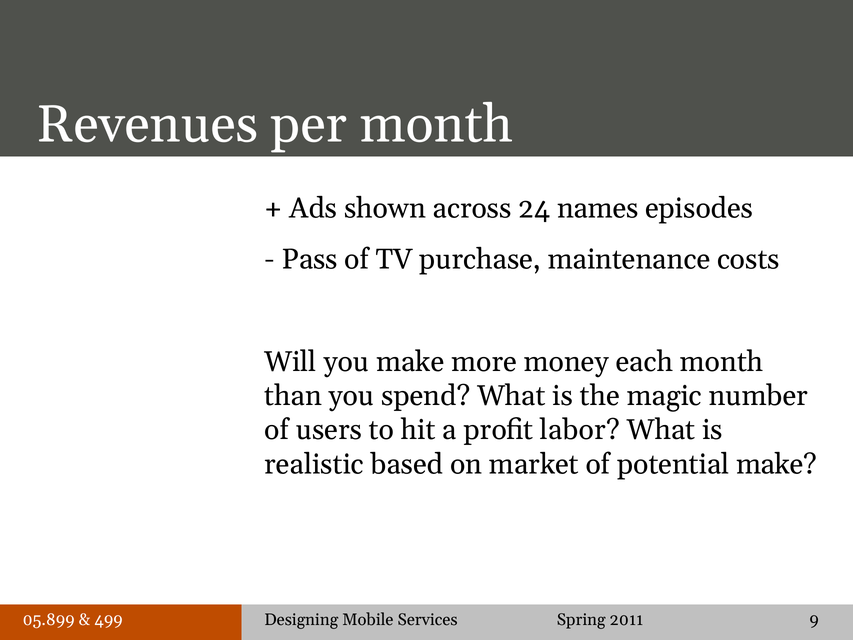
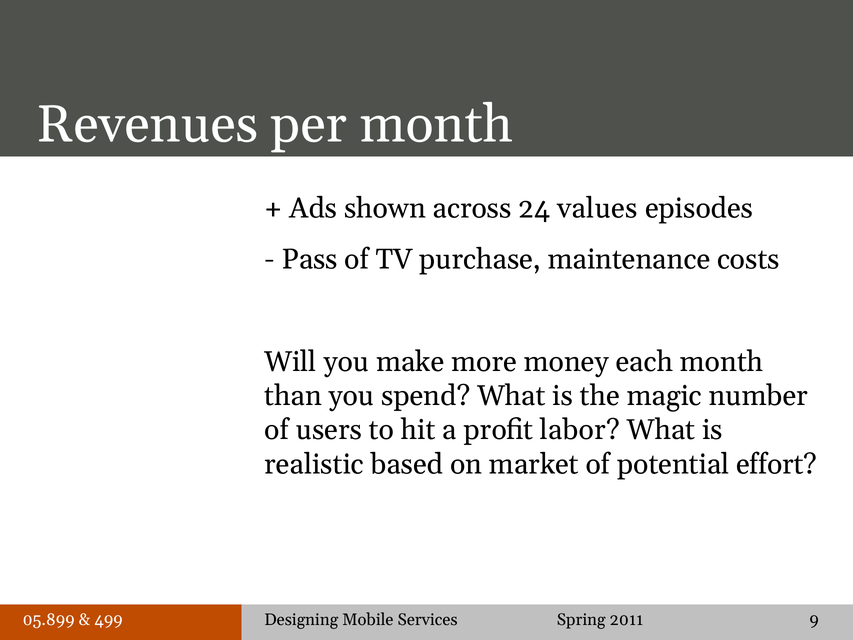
names: names -> values
potential make: make -> effort
